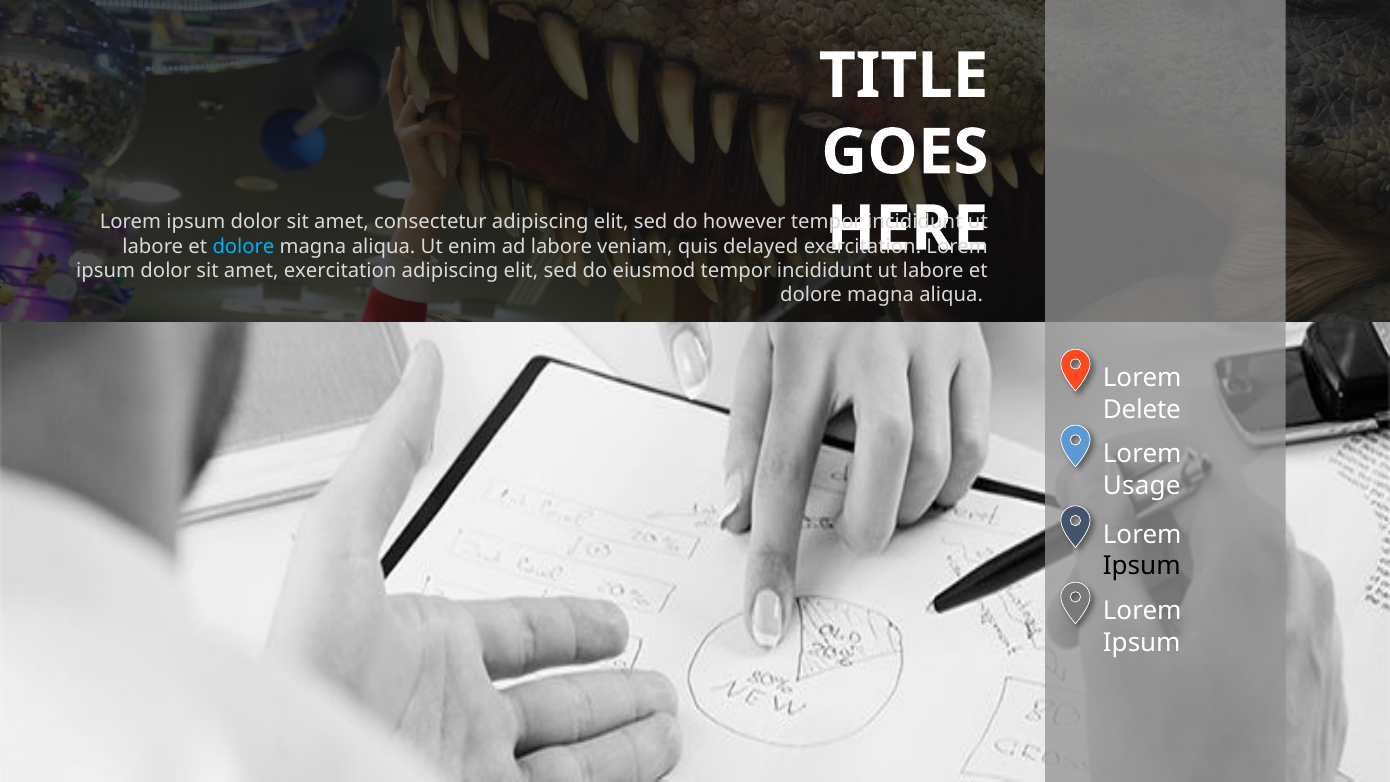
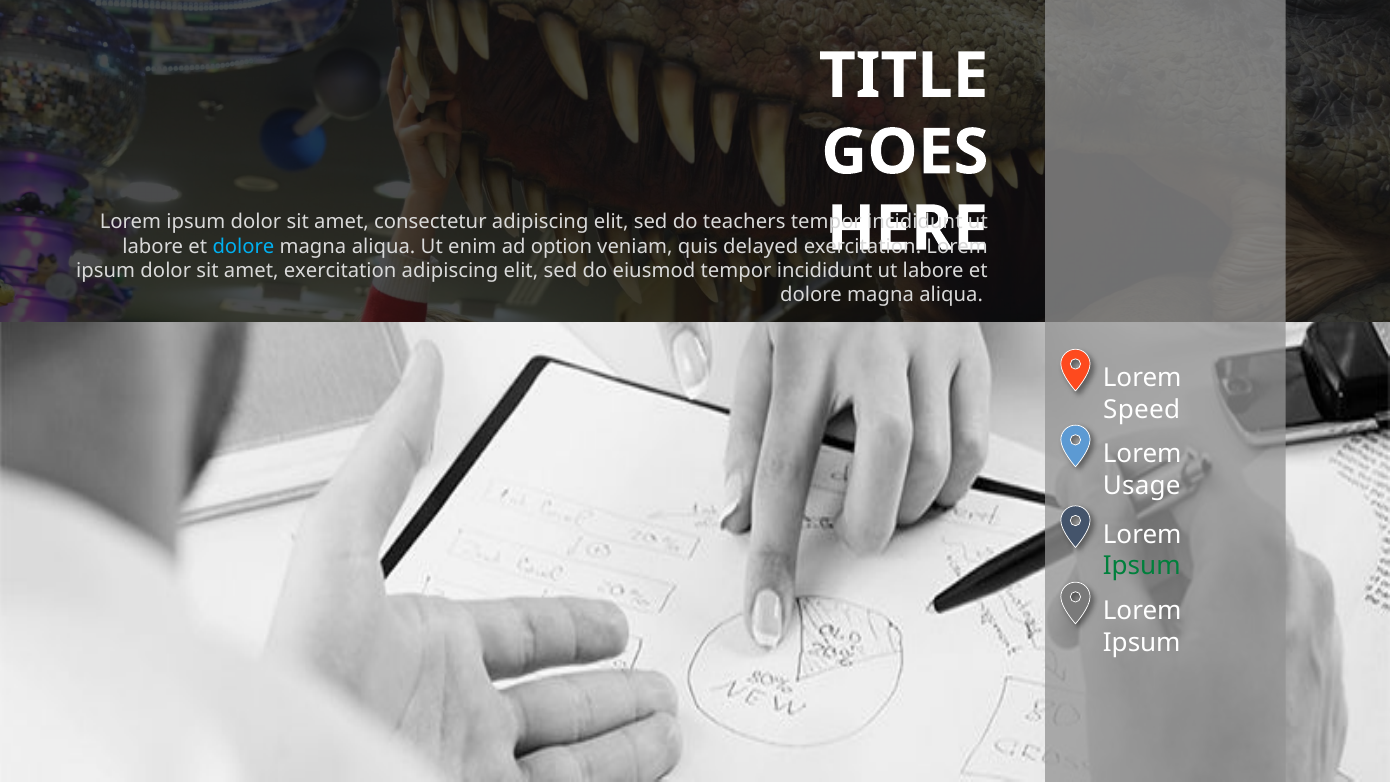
however: however -> teachers
ad labore: labore -> option
Delete: Delete -> Speed
Ipsum at (1142, 566) colour: black -> green
